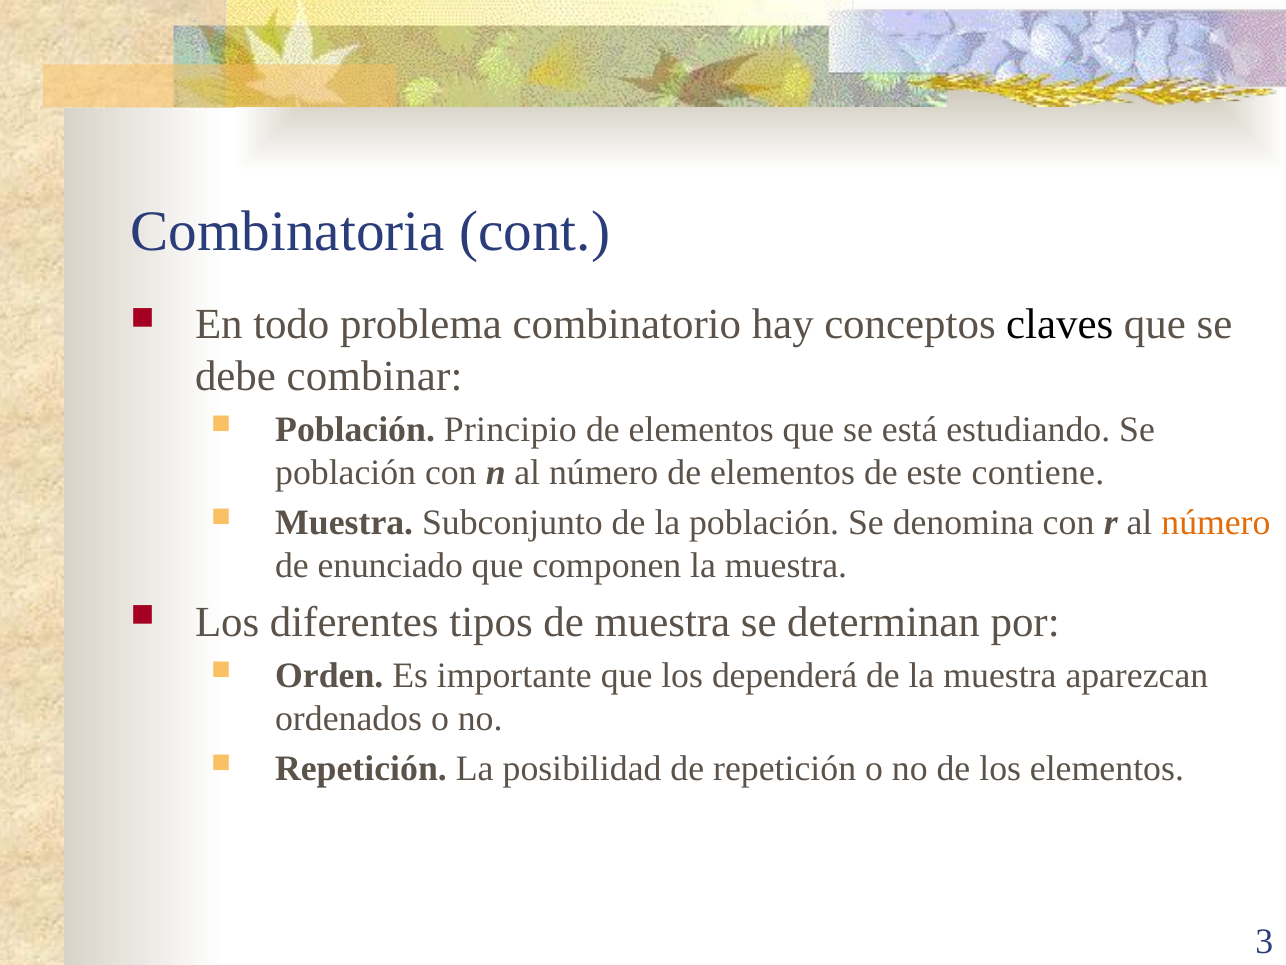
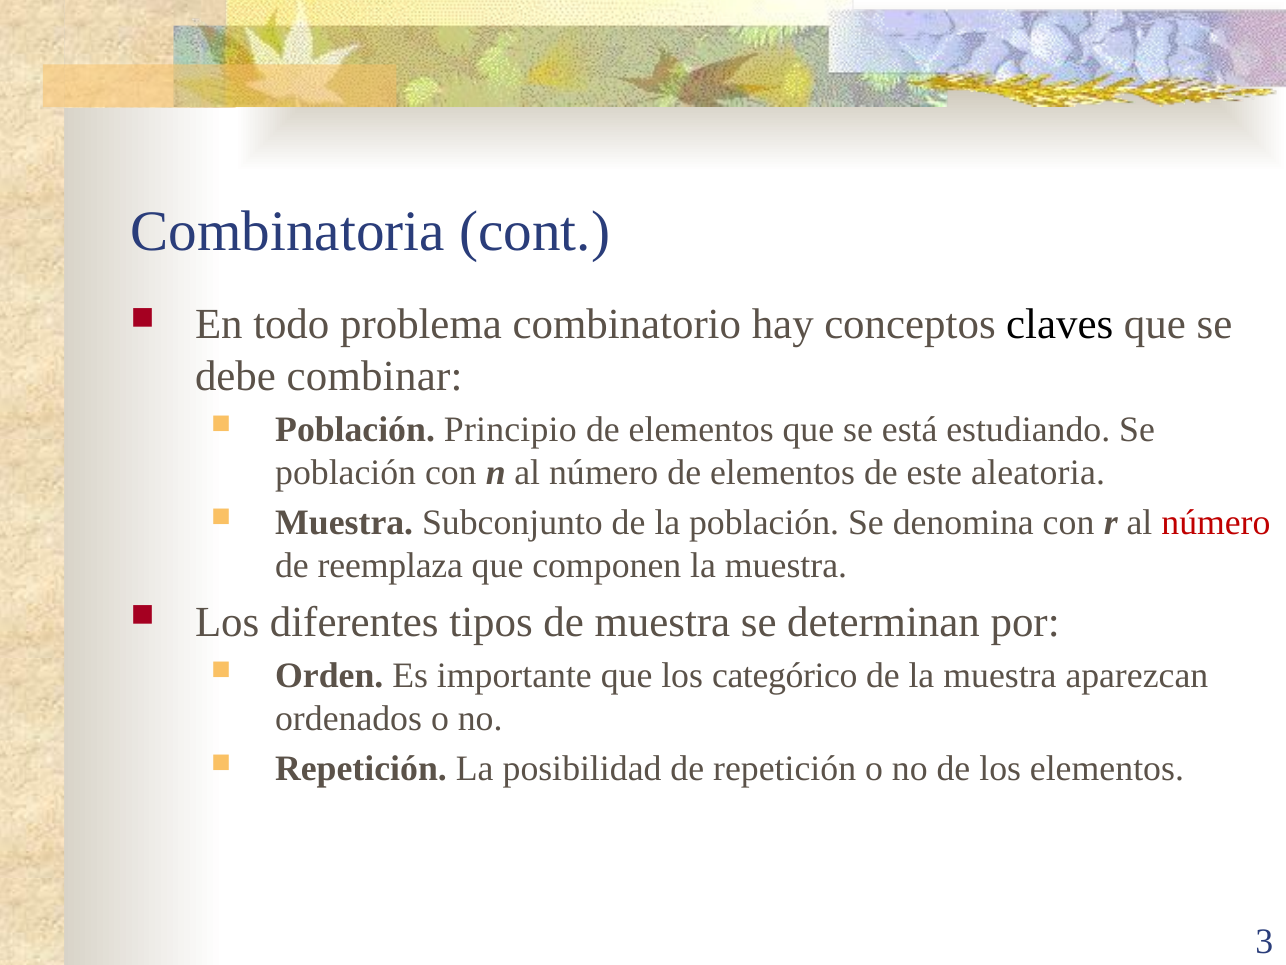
contiene: contiene -> aleatoria
número at (1216, 523) colour: orange -> red
enunciado: enunciado -> reemplaza
dependerá: dependerá -> categórico
